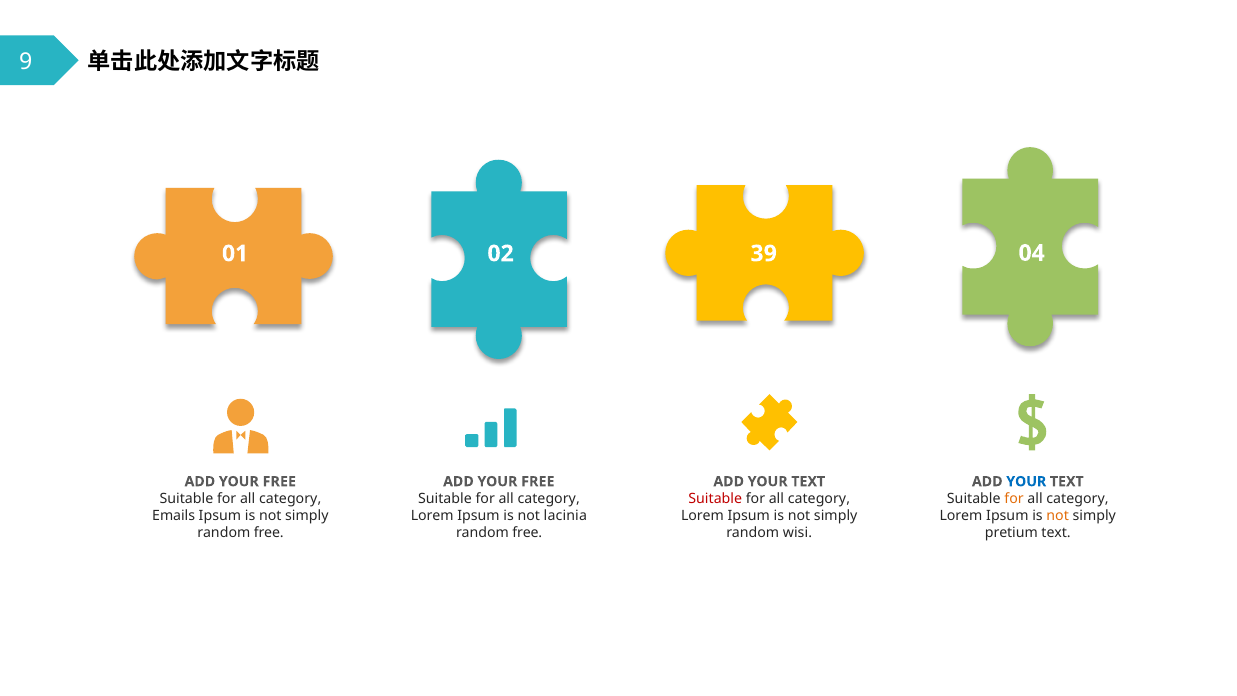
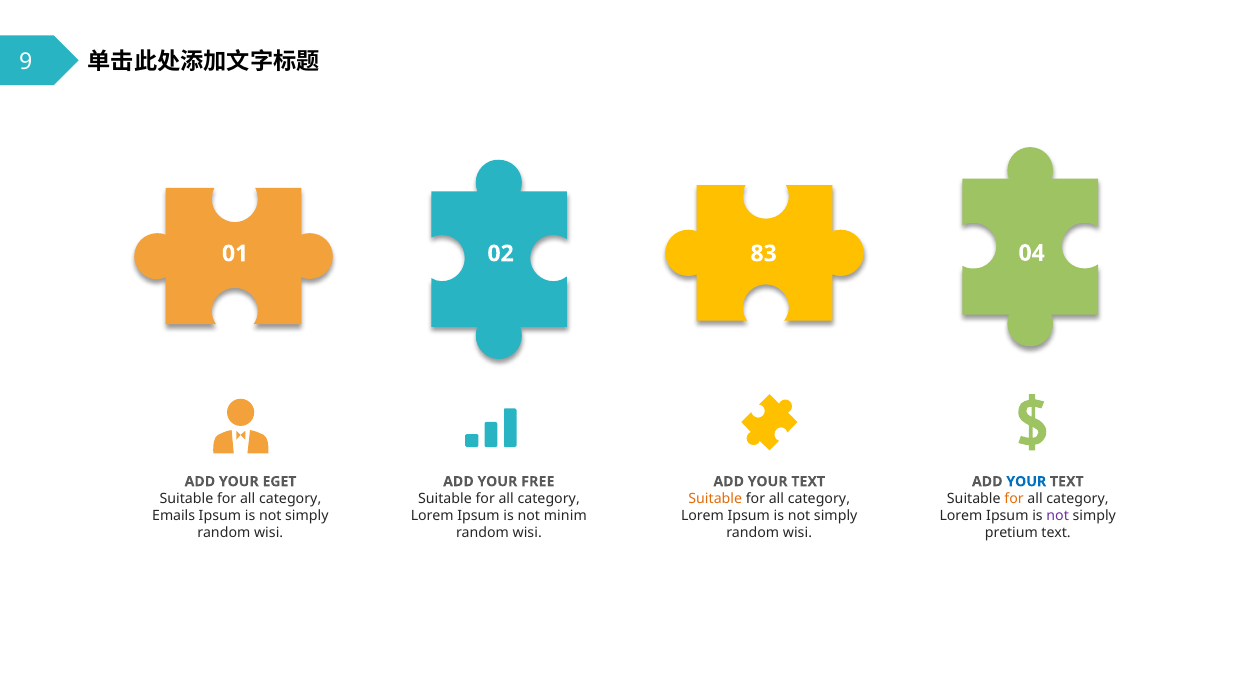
39: 39 -> 83
FREE at (279, 481): FREE -> EGET
Suitable at (715, 498) colour: red -> orange
lacinia: lacinia -> minim
not at (1058, 515) colour: orange -> purple
free at (269, 532): free -> wisi
free at (527, 532): free -> wisi
